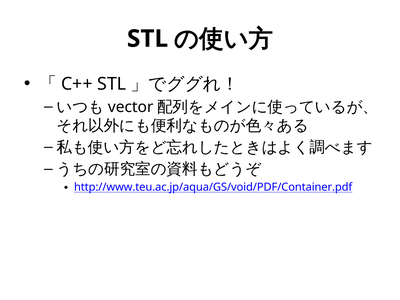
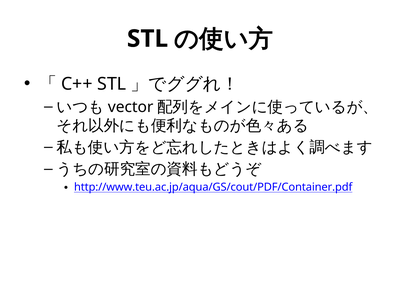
http://www.teu.ac.jp/aqua/GS/void/PDF/Container.pdf: http://www.teu.ac.jp/aqua/GS/void/PDF/Container.pdf -> http://www.teu.ac.jp/aqua/GS/cout/PDF/Container.pdf
